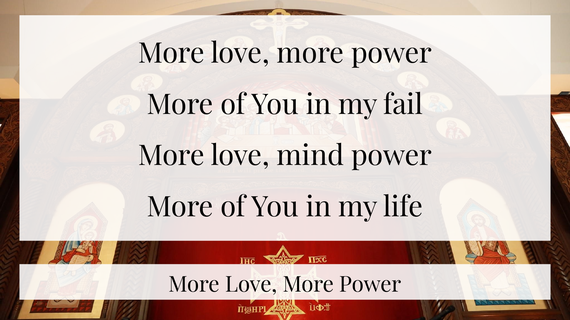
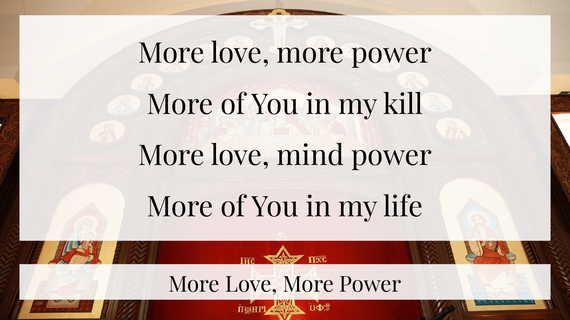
fail: fail -> kill
